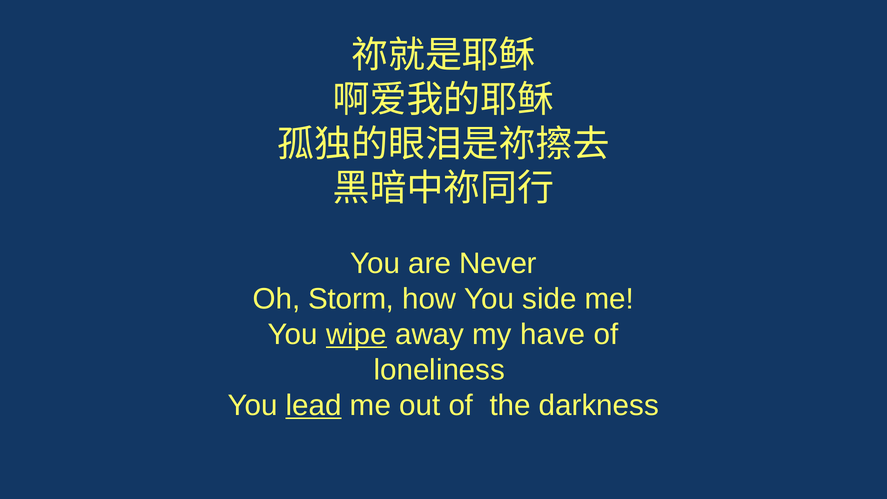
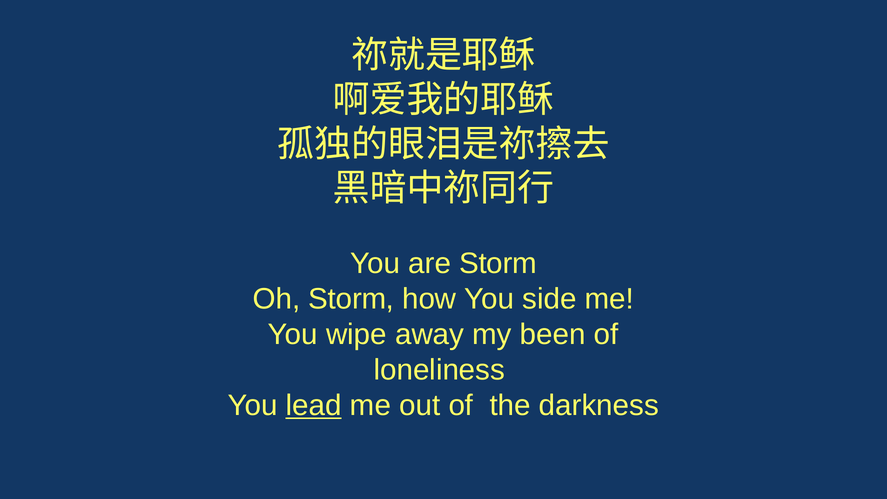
are Never: Never -> Storm
wipe underline: present -> none
have: have -> been
